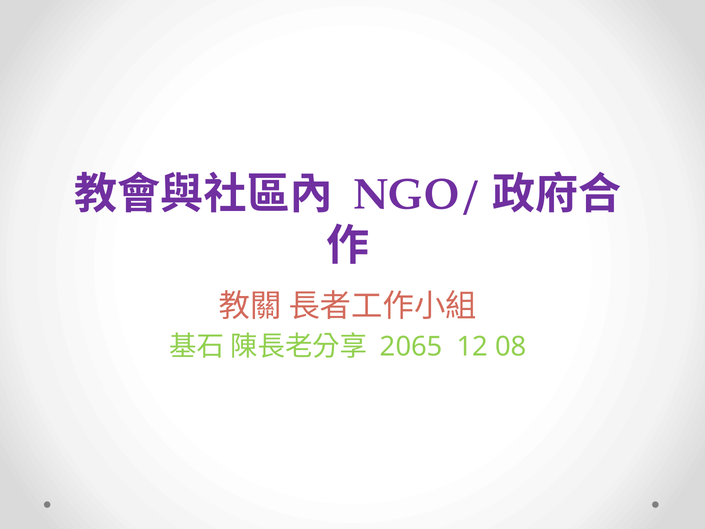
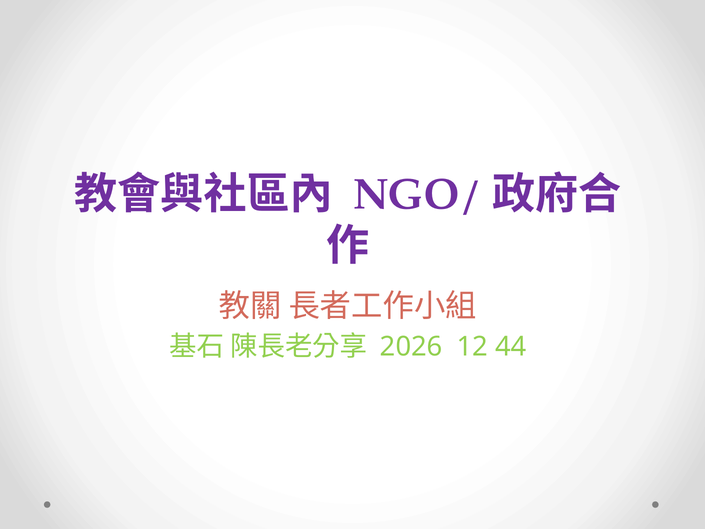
2065: 2065 -> 2026
08: 08 -> 44
